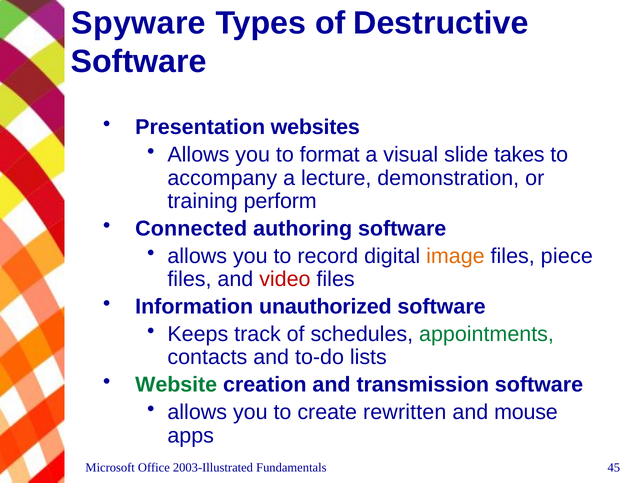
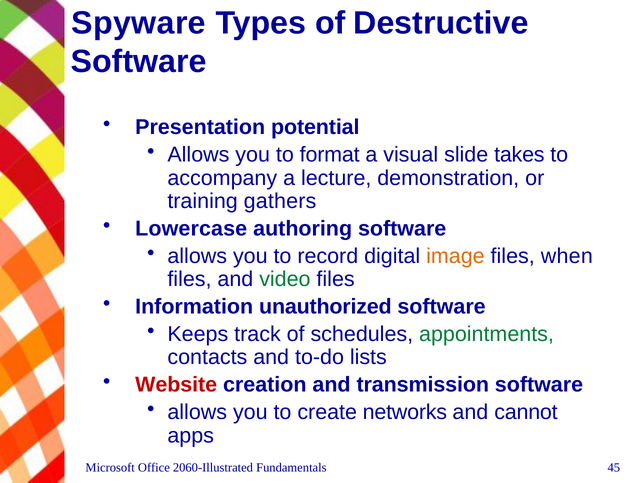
websites: websites -> potential
perform: perform -> gathers
Connected: Connected -> Lowercase
piece: piece -> when
video colour: red -> green
Website colour: green -> red
rewritten: rewritten -> networks
mouse: mouse -> cannot
2003-Illustrated: 2003-Illustrated -> 2060-Illustrated
